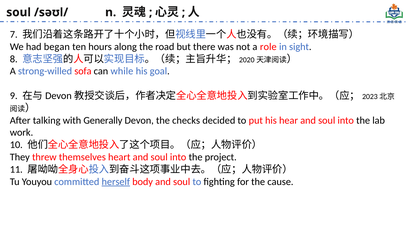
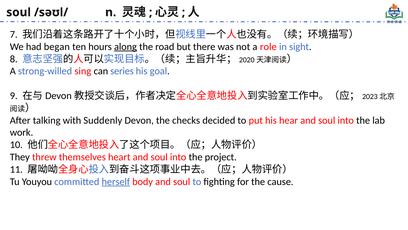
along underline: none -> present
sofa: sofa -> sing
while: while -> series
Generally: Generally -> Suddenly
